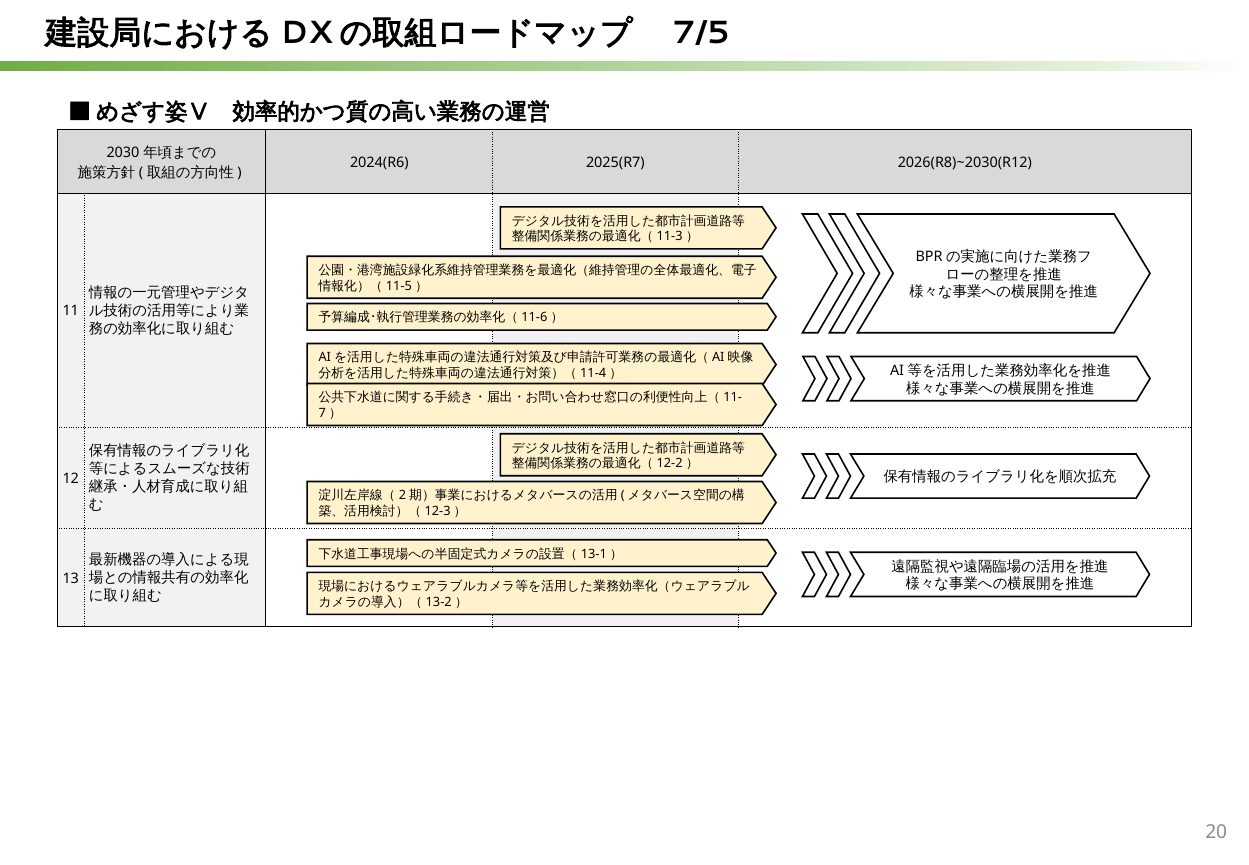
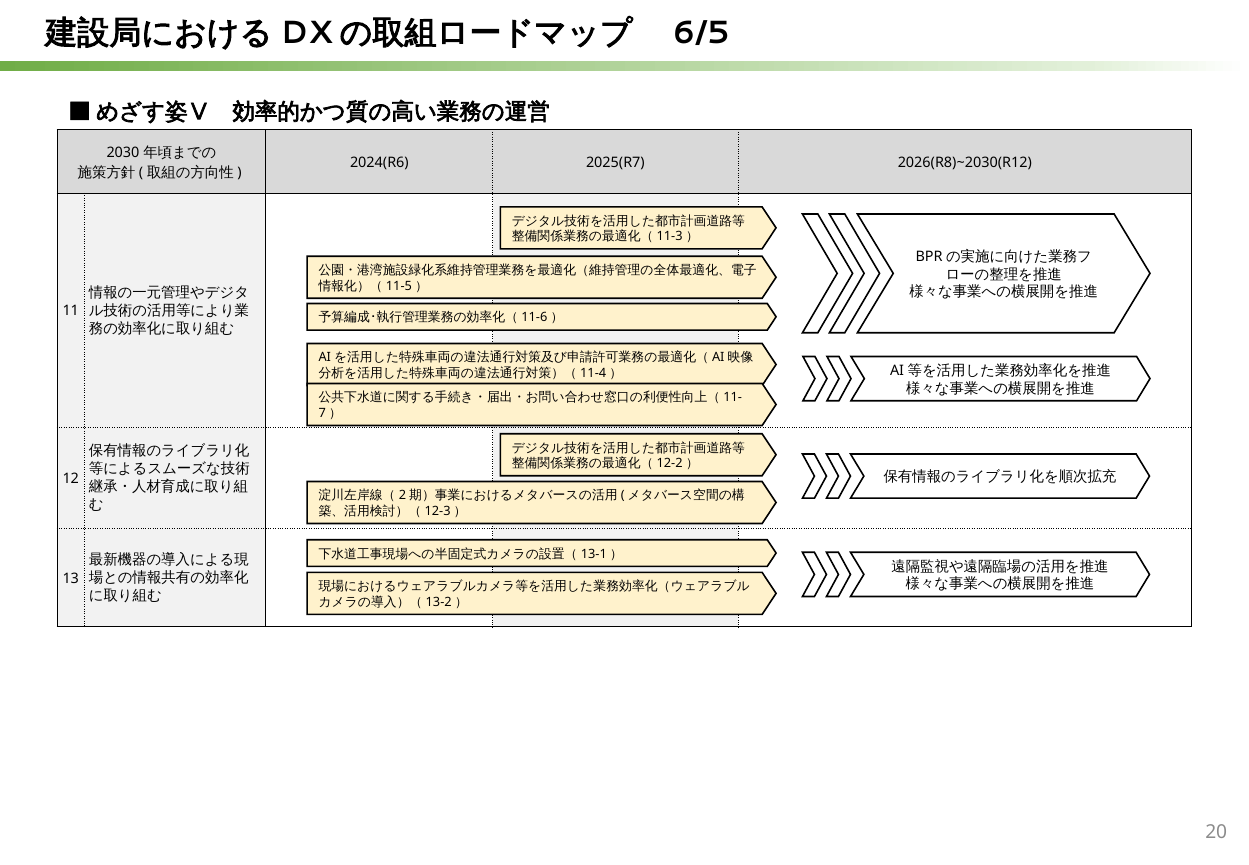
7/5: 7/5 -> 6/5
